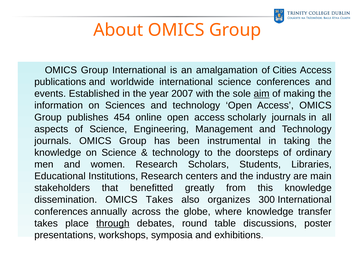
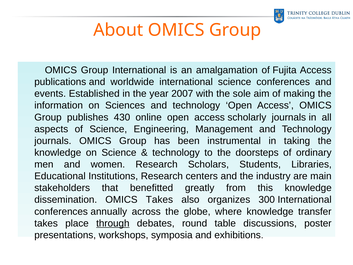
Cities: Cities -> Fujita
aim underline: present -> none
454: 454 -> 430
